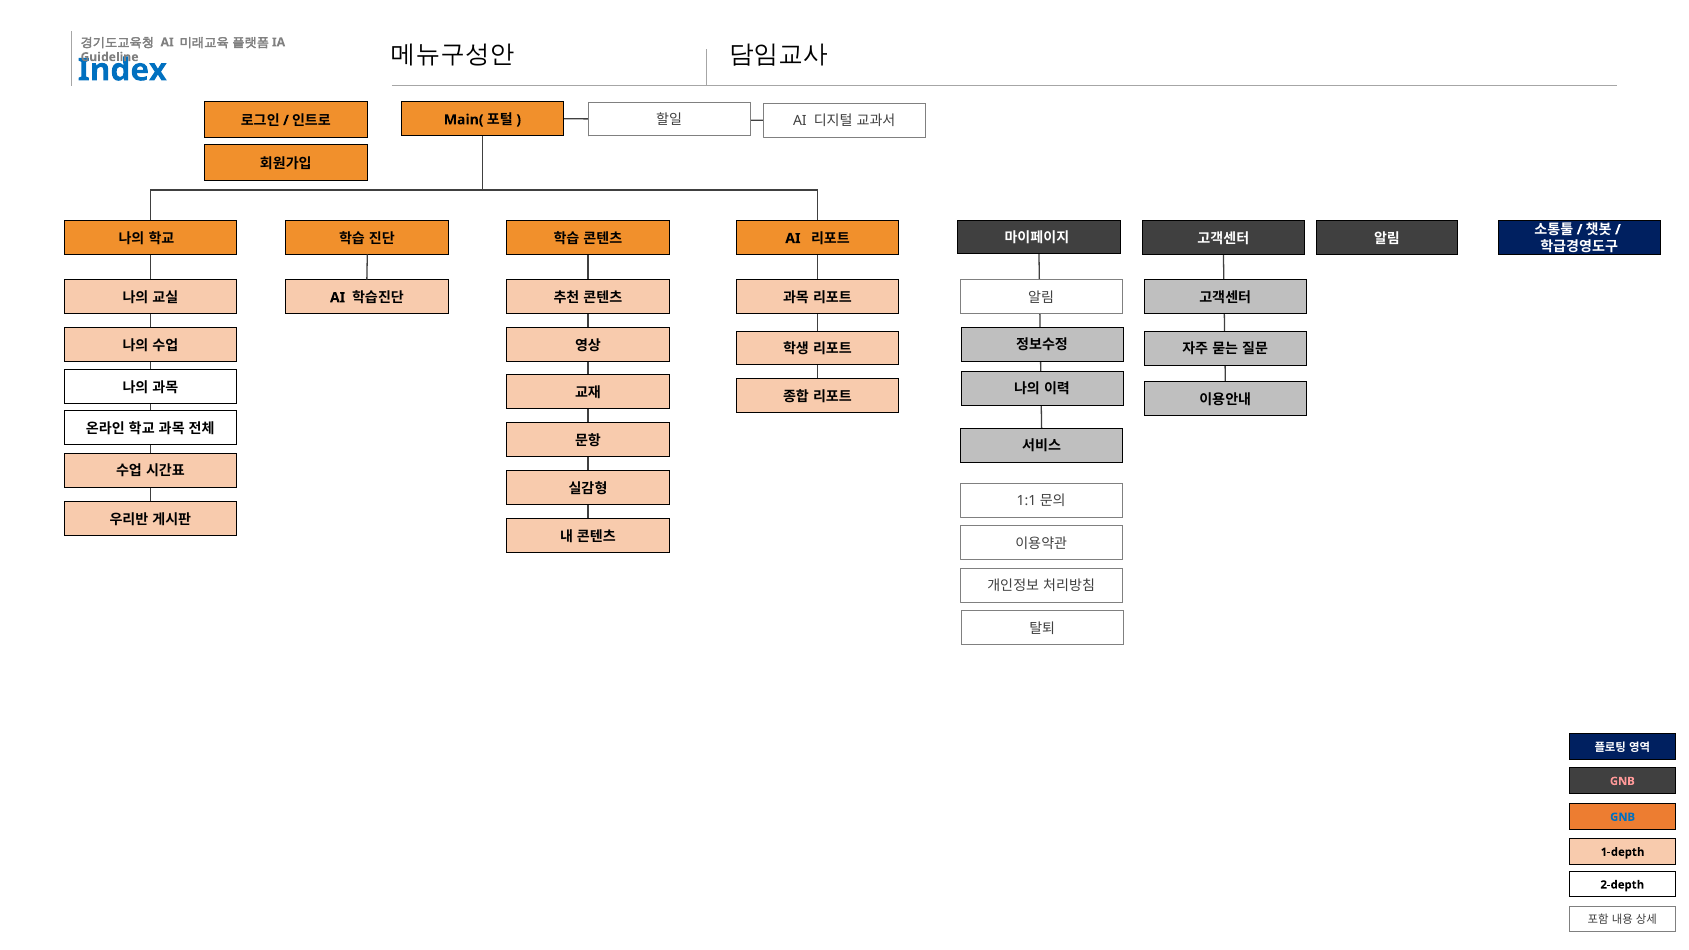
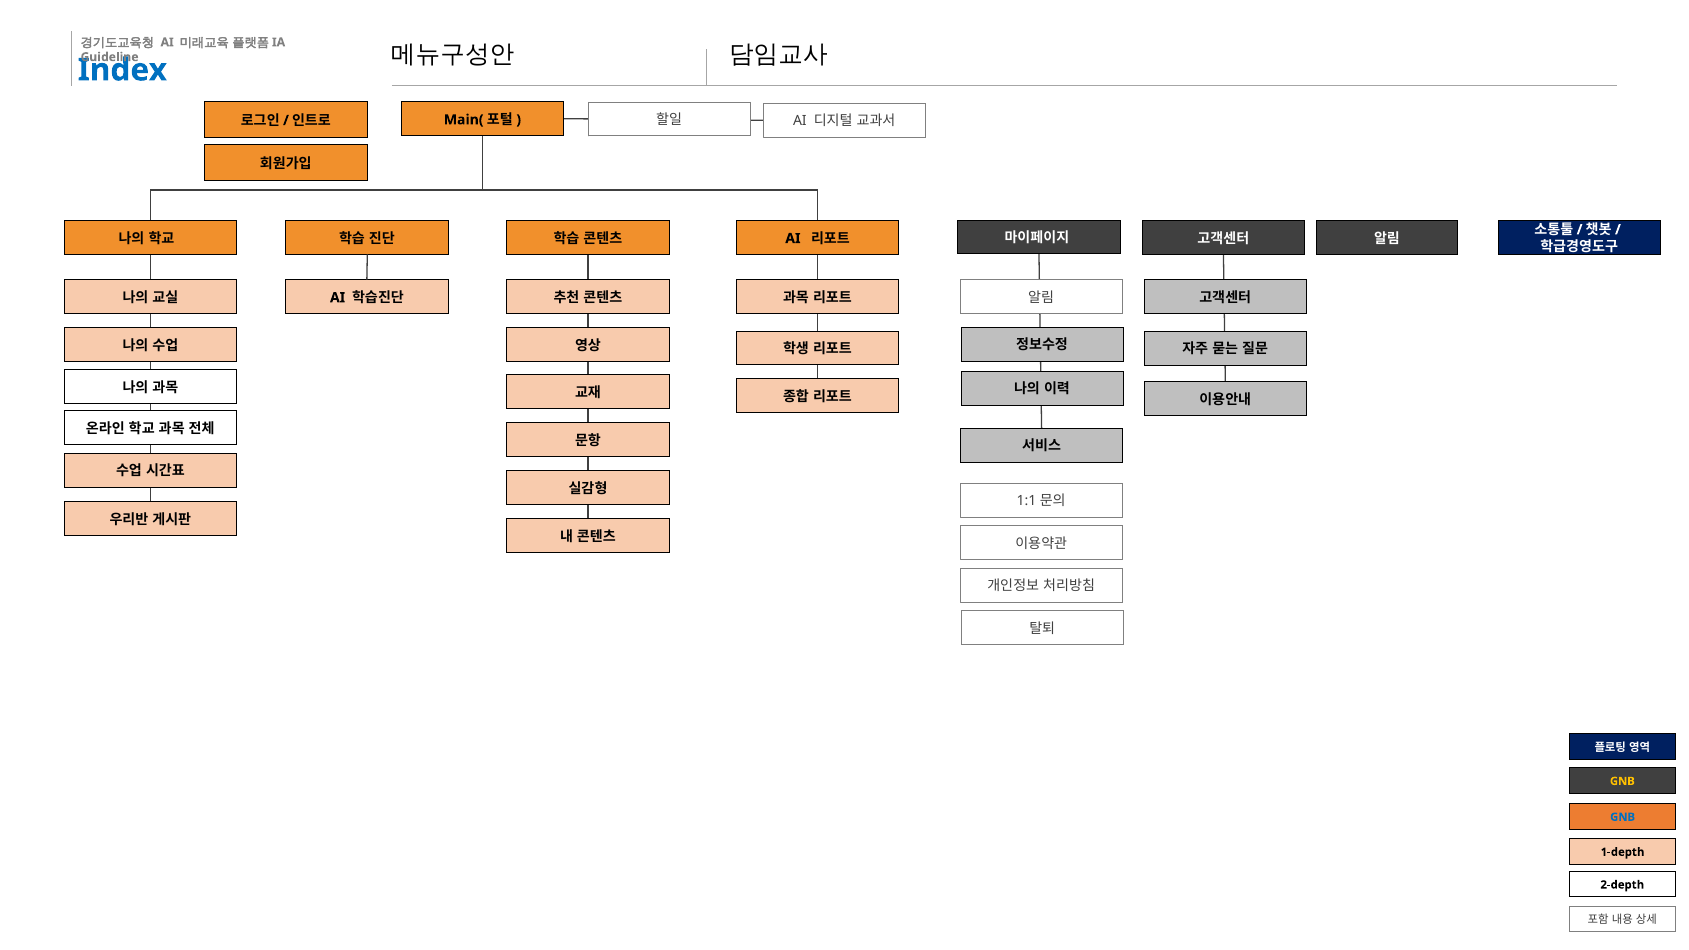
GNB at (1622, 781) colour: pink -> yellow
